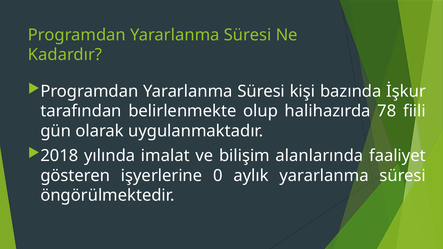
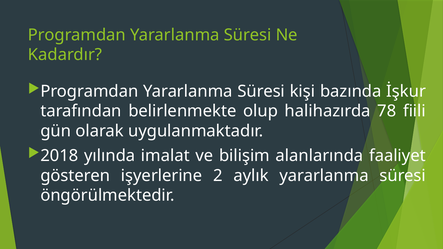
0: 0 -> 2
